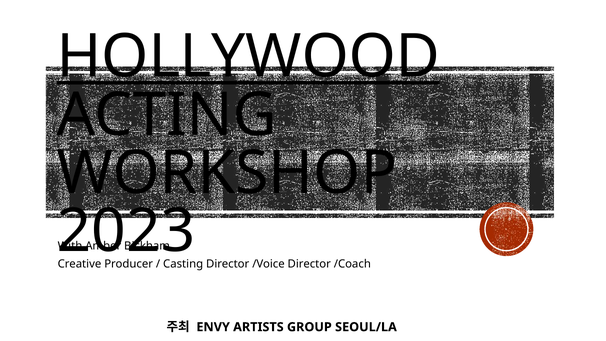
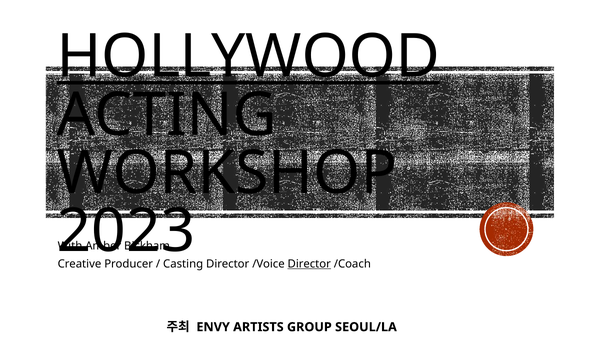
Director at (309, 264) underline: none -> present
